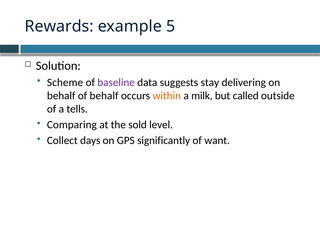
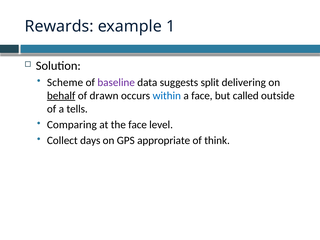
5: 5 -> 1
stay: stay -> split
behalf at (61, 96) underline: none -> present
of behalf: behalf -> drawn
within colour: orange -> blue
a milk: milk -> face
the sold: sold -> face
significantly: significantly -> appropriate
want: want -> think
